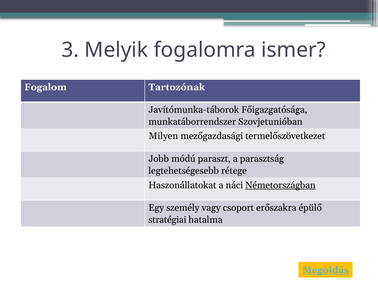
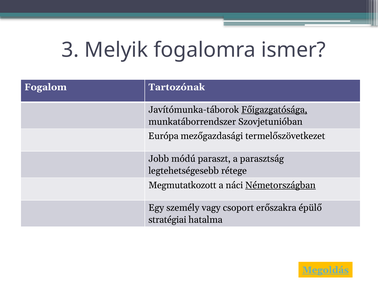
Főigazgatósága underline: none -> present
Milyen: Milyen -> Európa
Haszonállatokat: Haszonállatokat -> Megmutatkozott
